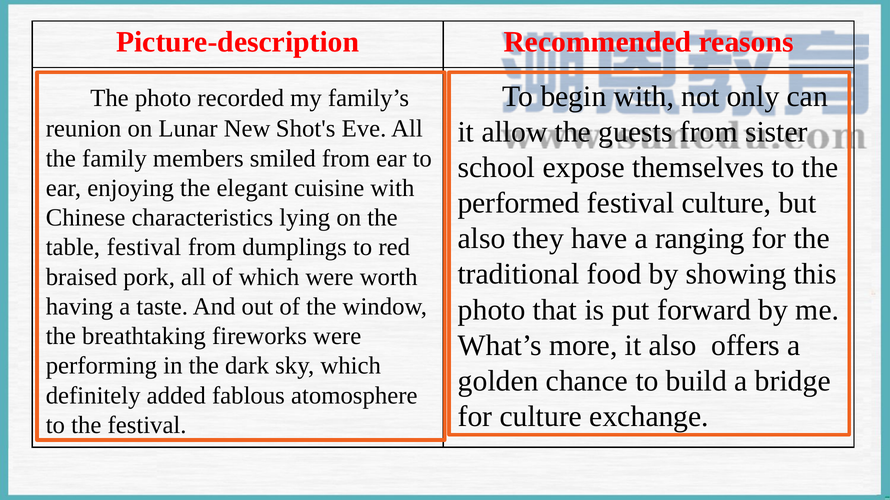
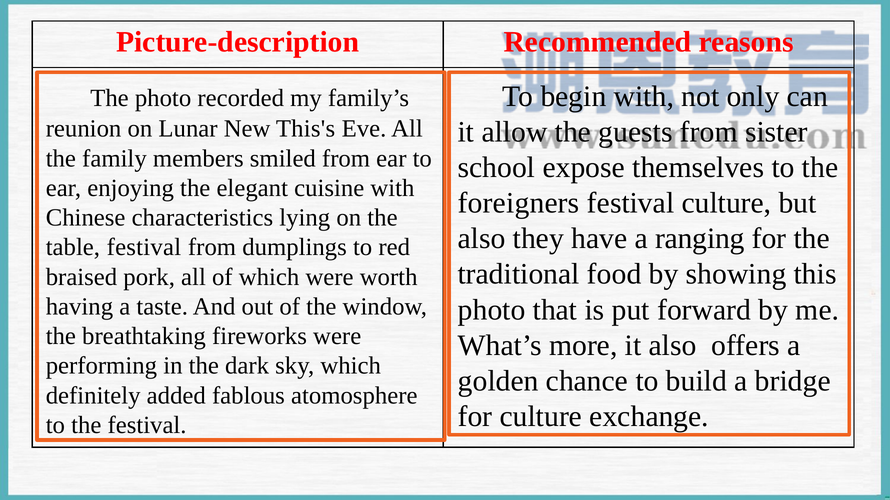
Shot's: Shot's -> This's
performed: performed -> foreigners
